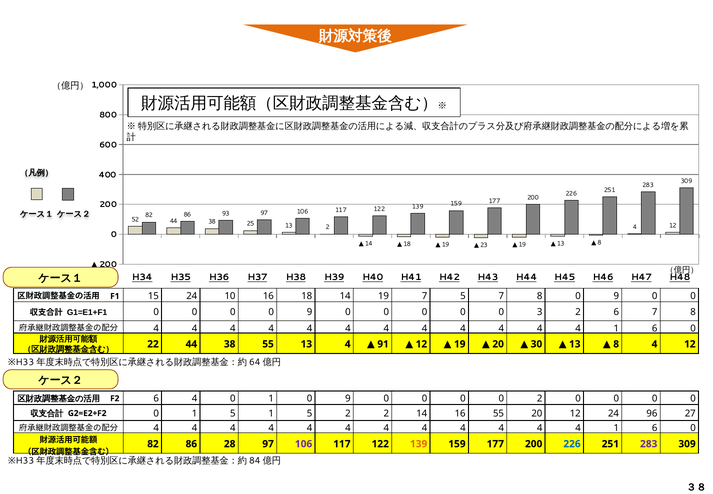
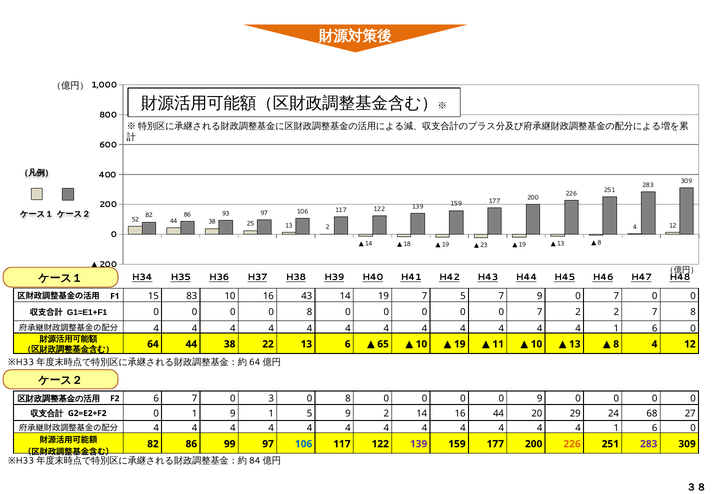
15 24: 24 -> 83
18: 18 -> 43
5 7 8: 8 -> 9
9 at (616, 296): 9 -> 7
0 0 9: 9 -> 8
0 0 3: 3 -> 7
2 6: 6 -> 2
22: 22 -> 64
38 55: 55 -> 22
13 4: 4 -> 6
91: 91 -> 65
12 at (421, 344): 12 -> 10
20 at (498, 344): 20 -> 11
30 at (536, 344): 30 -> 10
6 4: 4 -> 7
1 at (271, 398): 1 -> 3
9 at (348, 398): 9 -> 8
0 2: 2 -> 9
0 1 5: 5 -> 9
5 2: 2 -> 9
16 55: 55 -> 44
20 12: 12 -> 29
96: 96 -> 68
28: 28 -> 99
106 at (304, 444) colour: purple -> blue
139 at (419, 444) colour: orange -> purple
226 at (572, 444) colour: blue -> orange
